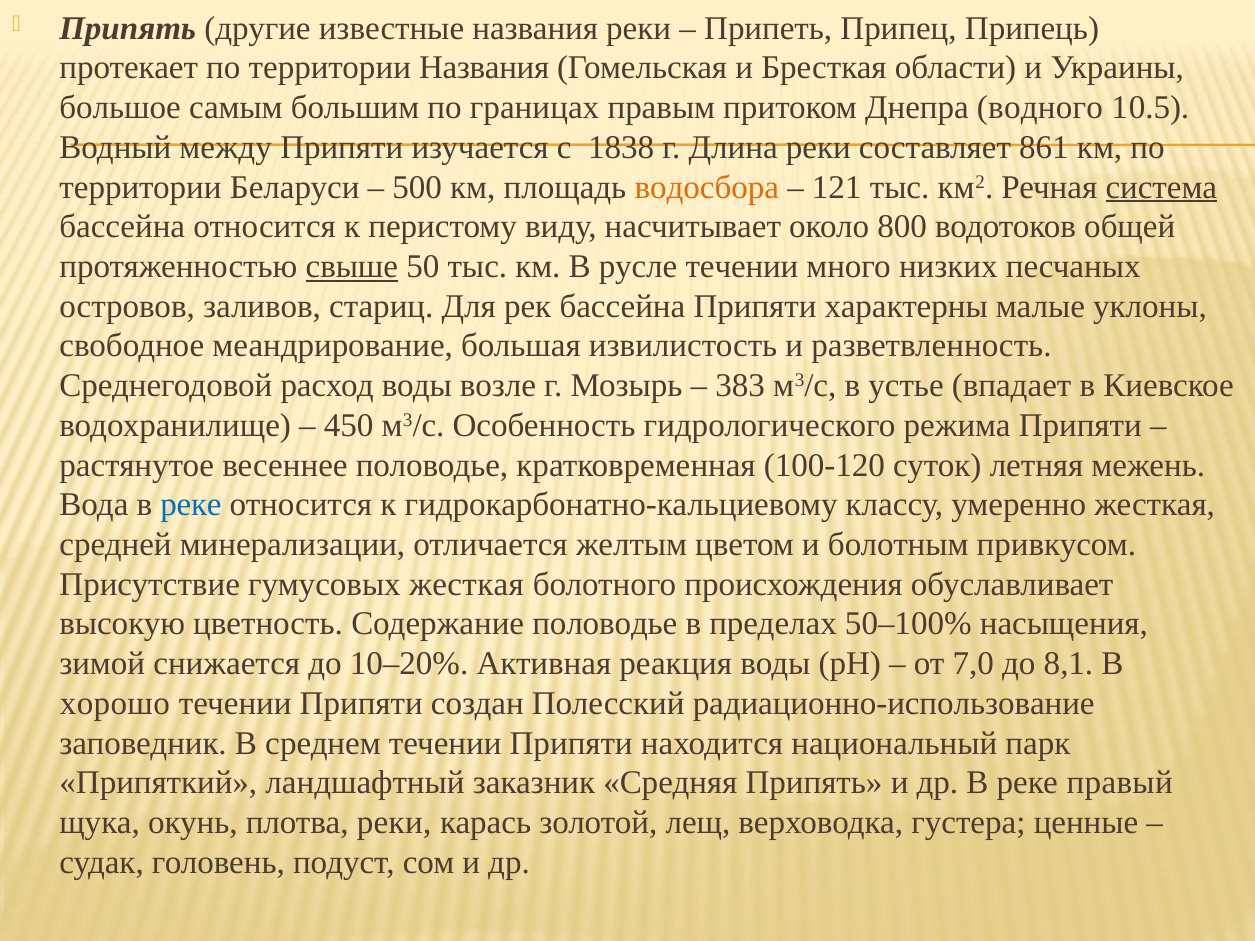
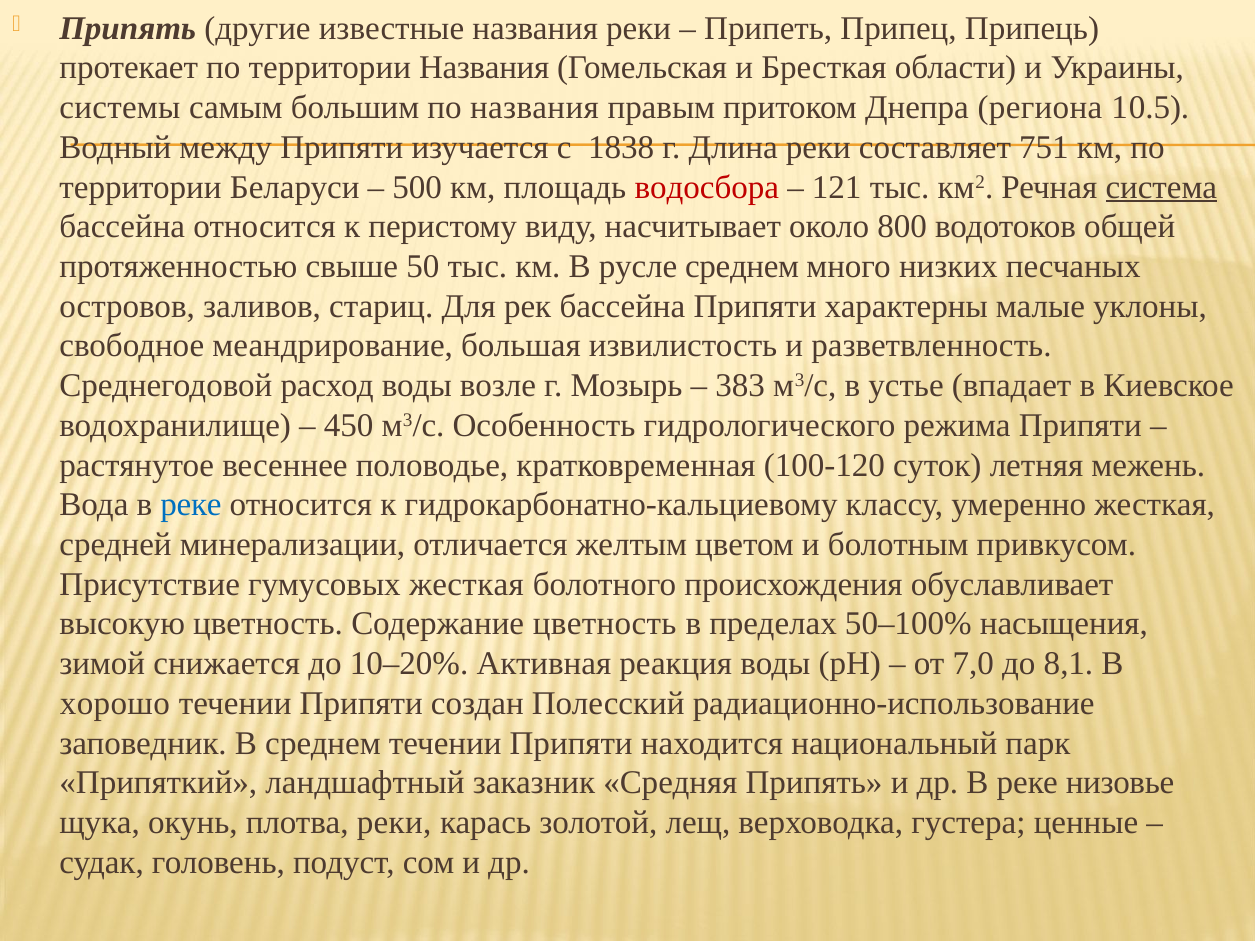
большое: большое -> системы
по границах: границах -> названия
водного: водного -> региона
861: 861 -> 751
водосбора colour: orange -> red
свыше underline: present -> none
русле течении: течении -> среднем
Содержание половодье: половодье -> цветность
правый: правый -> низовье
